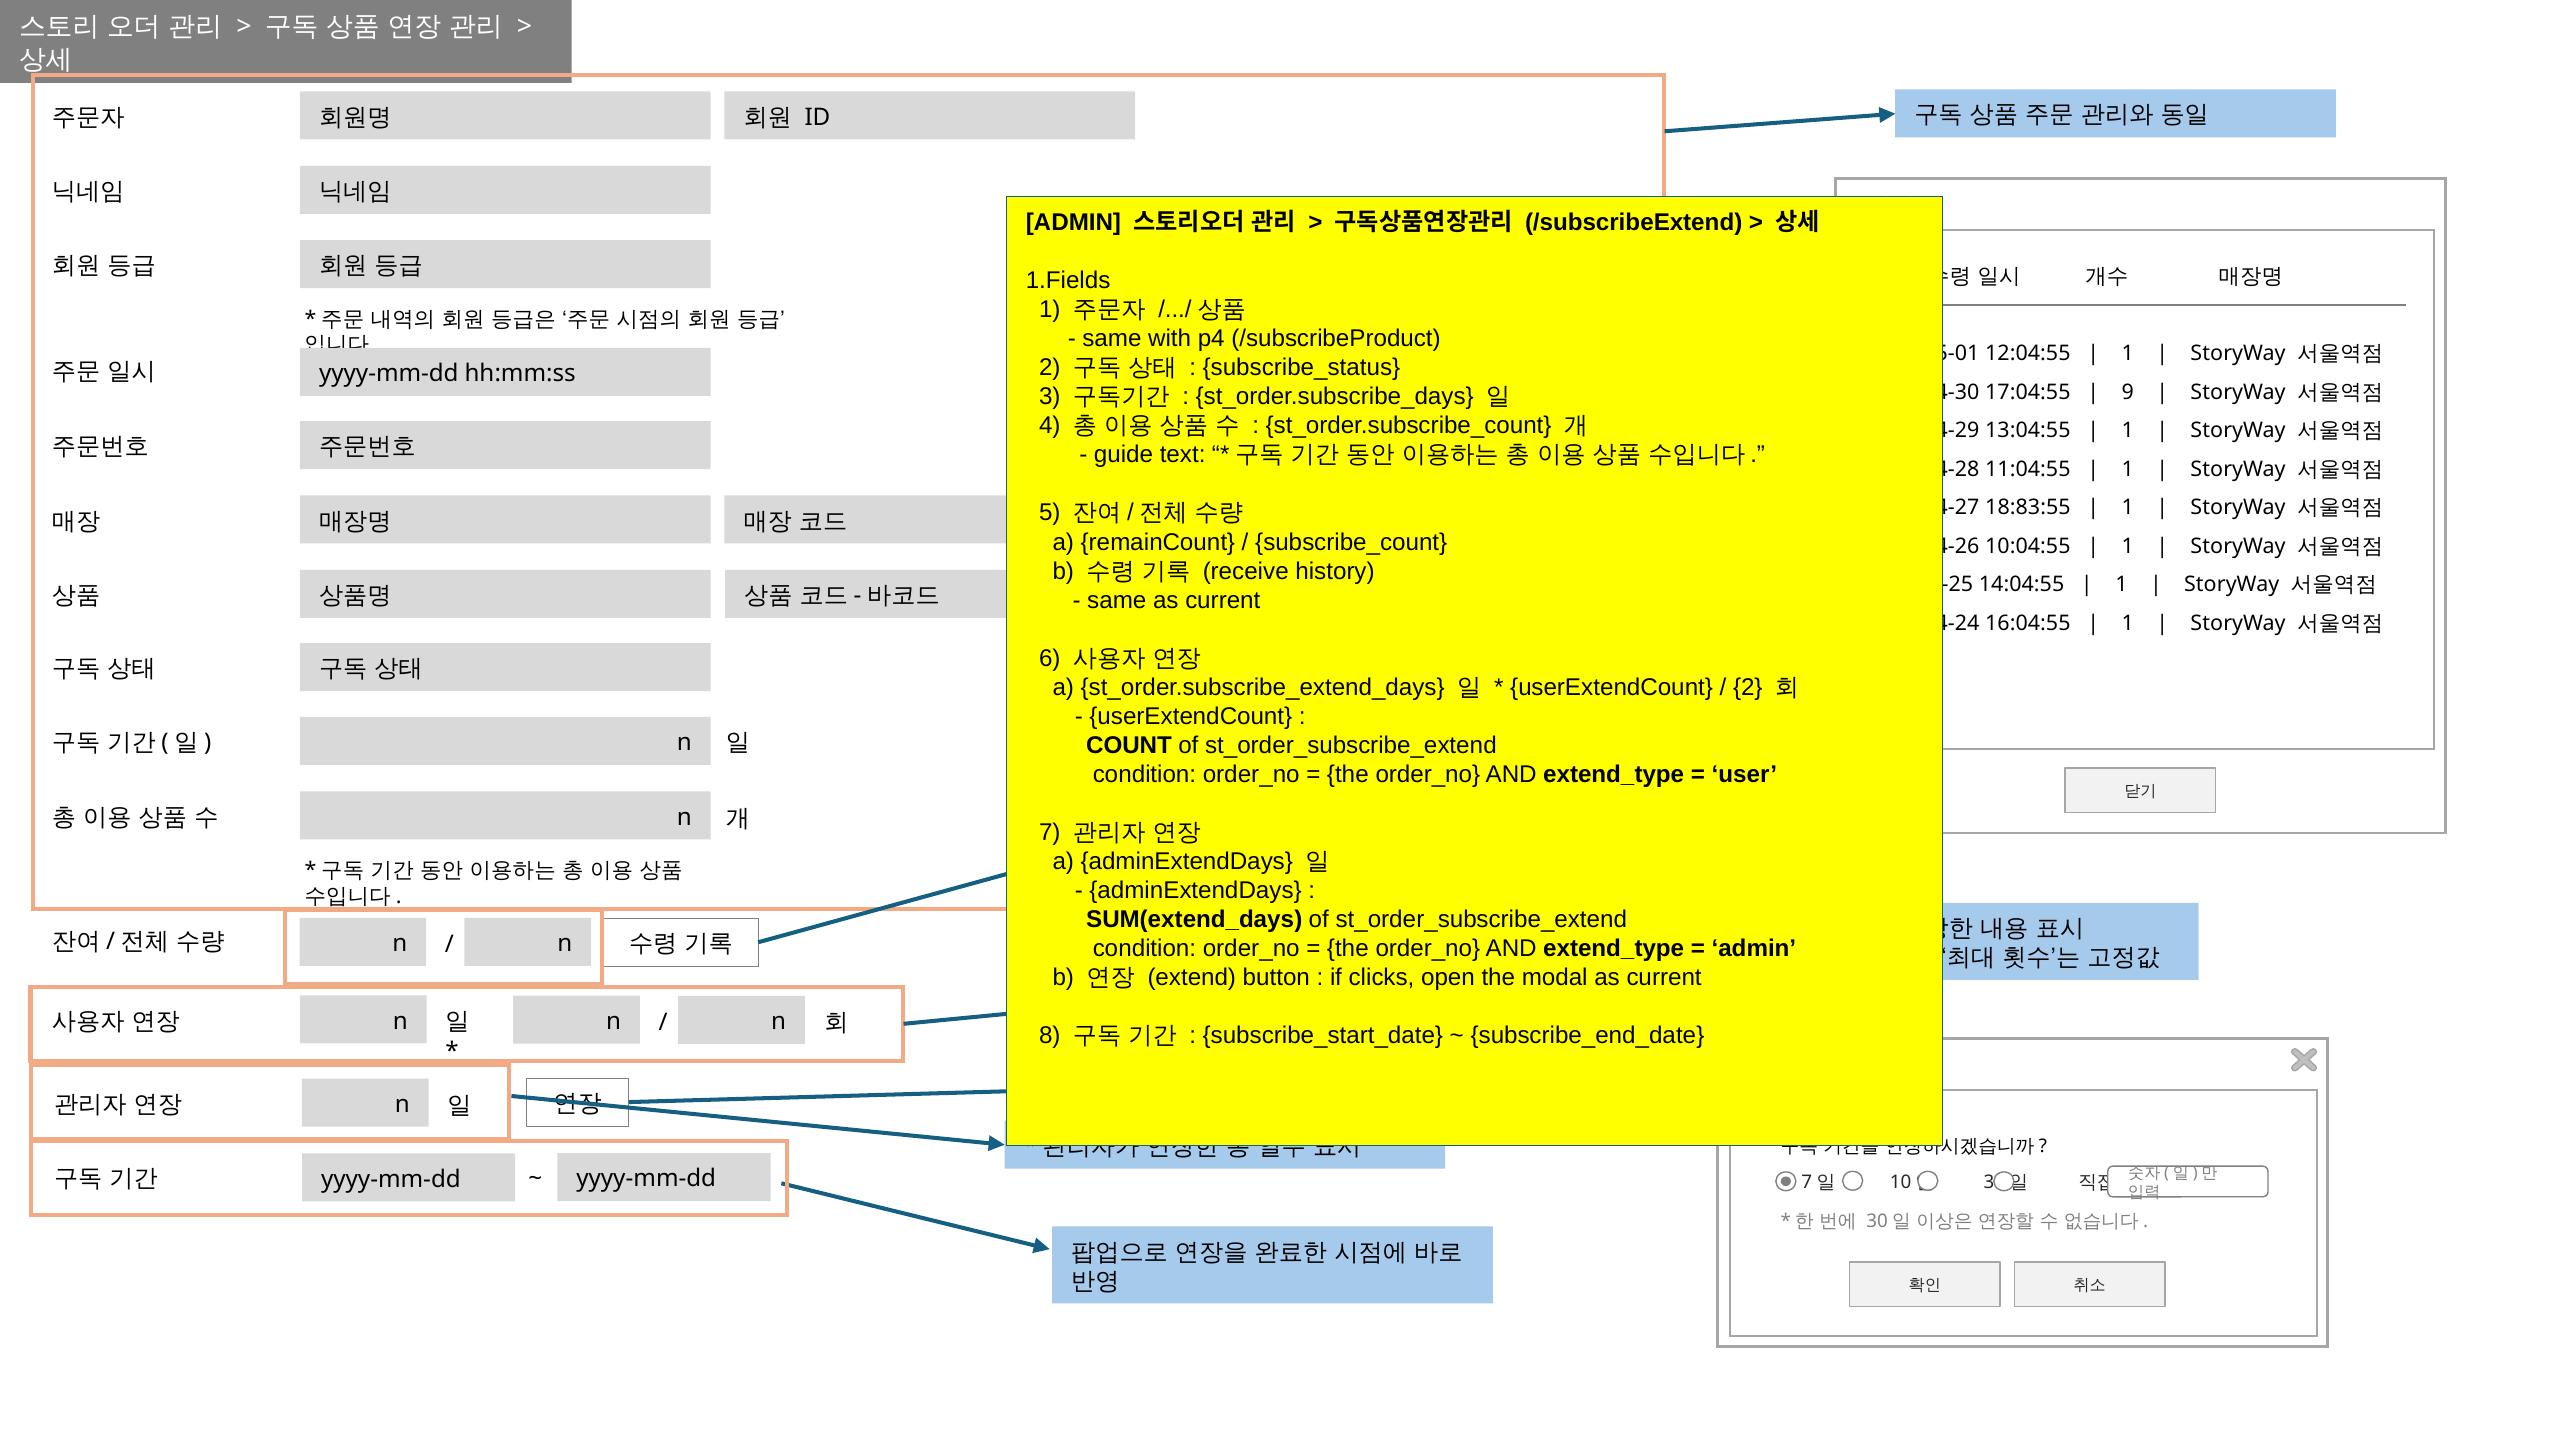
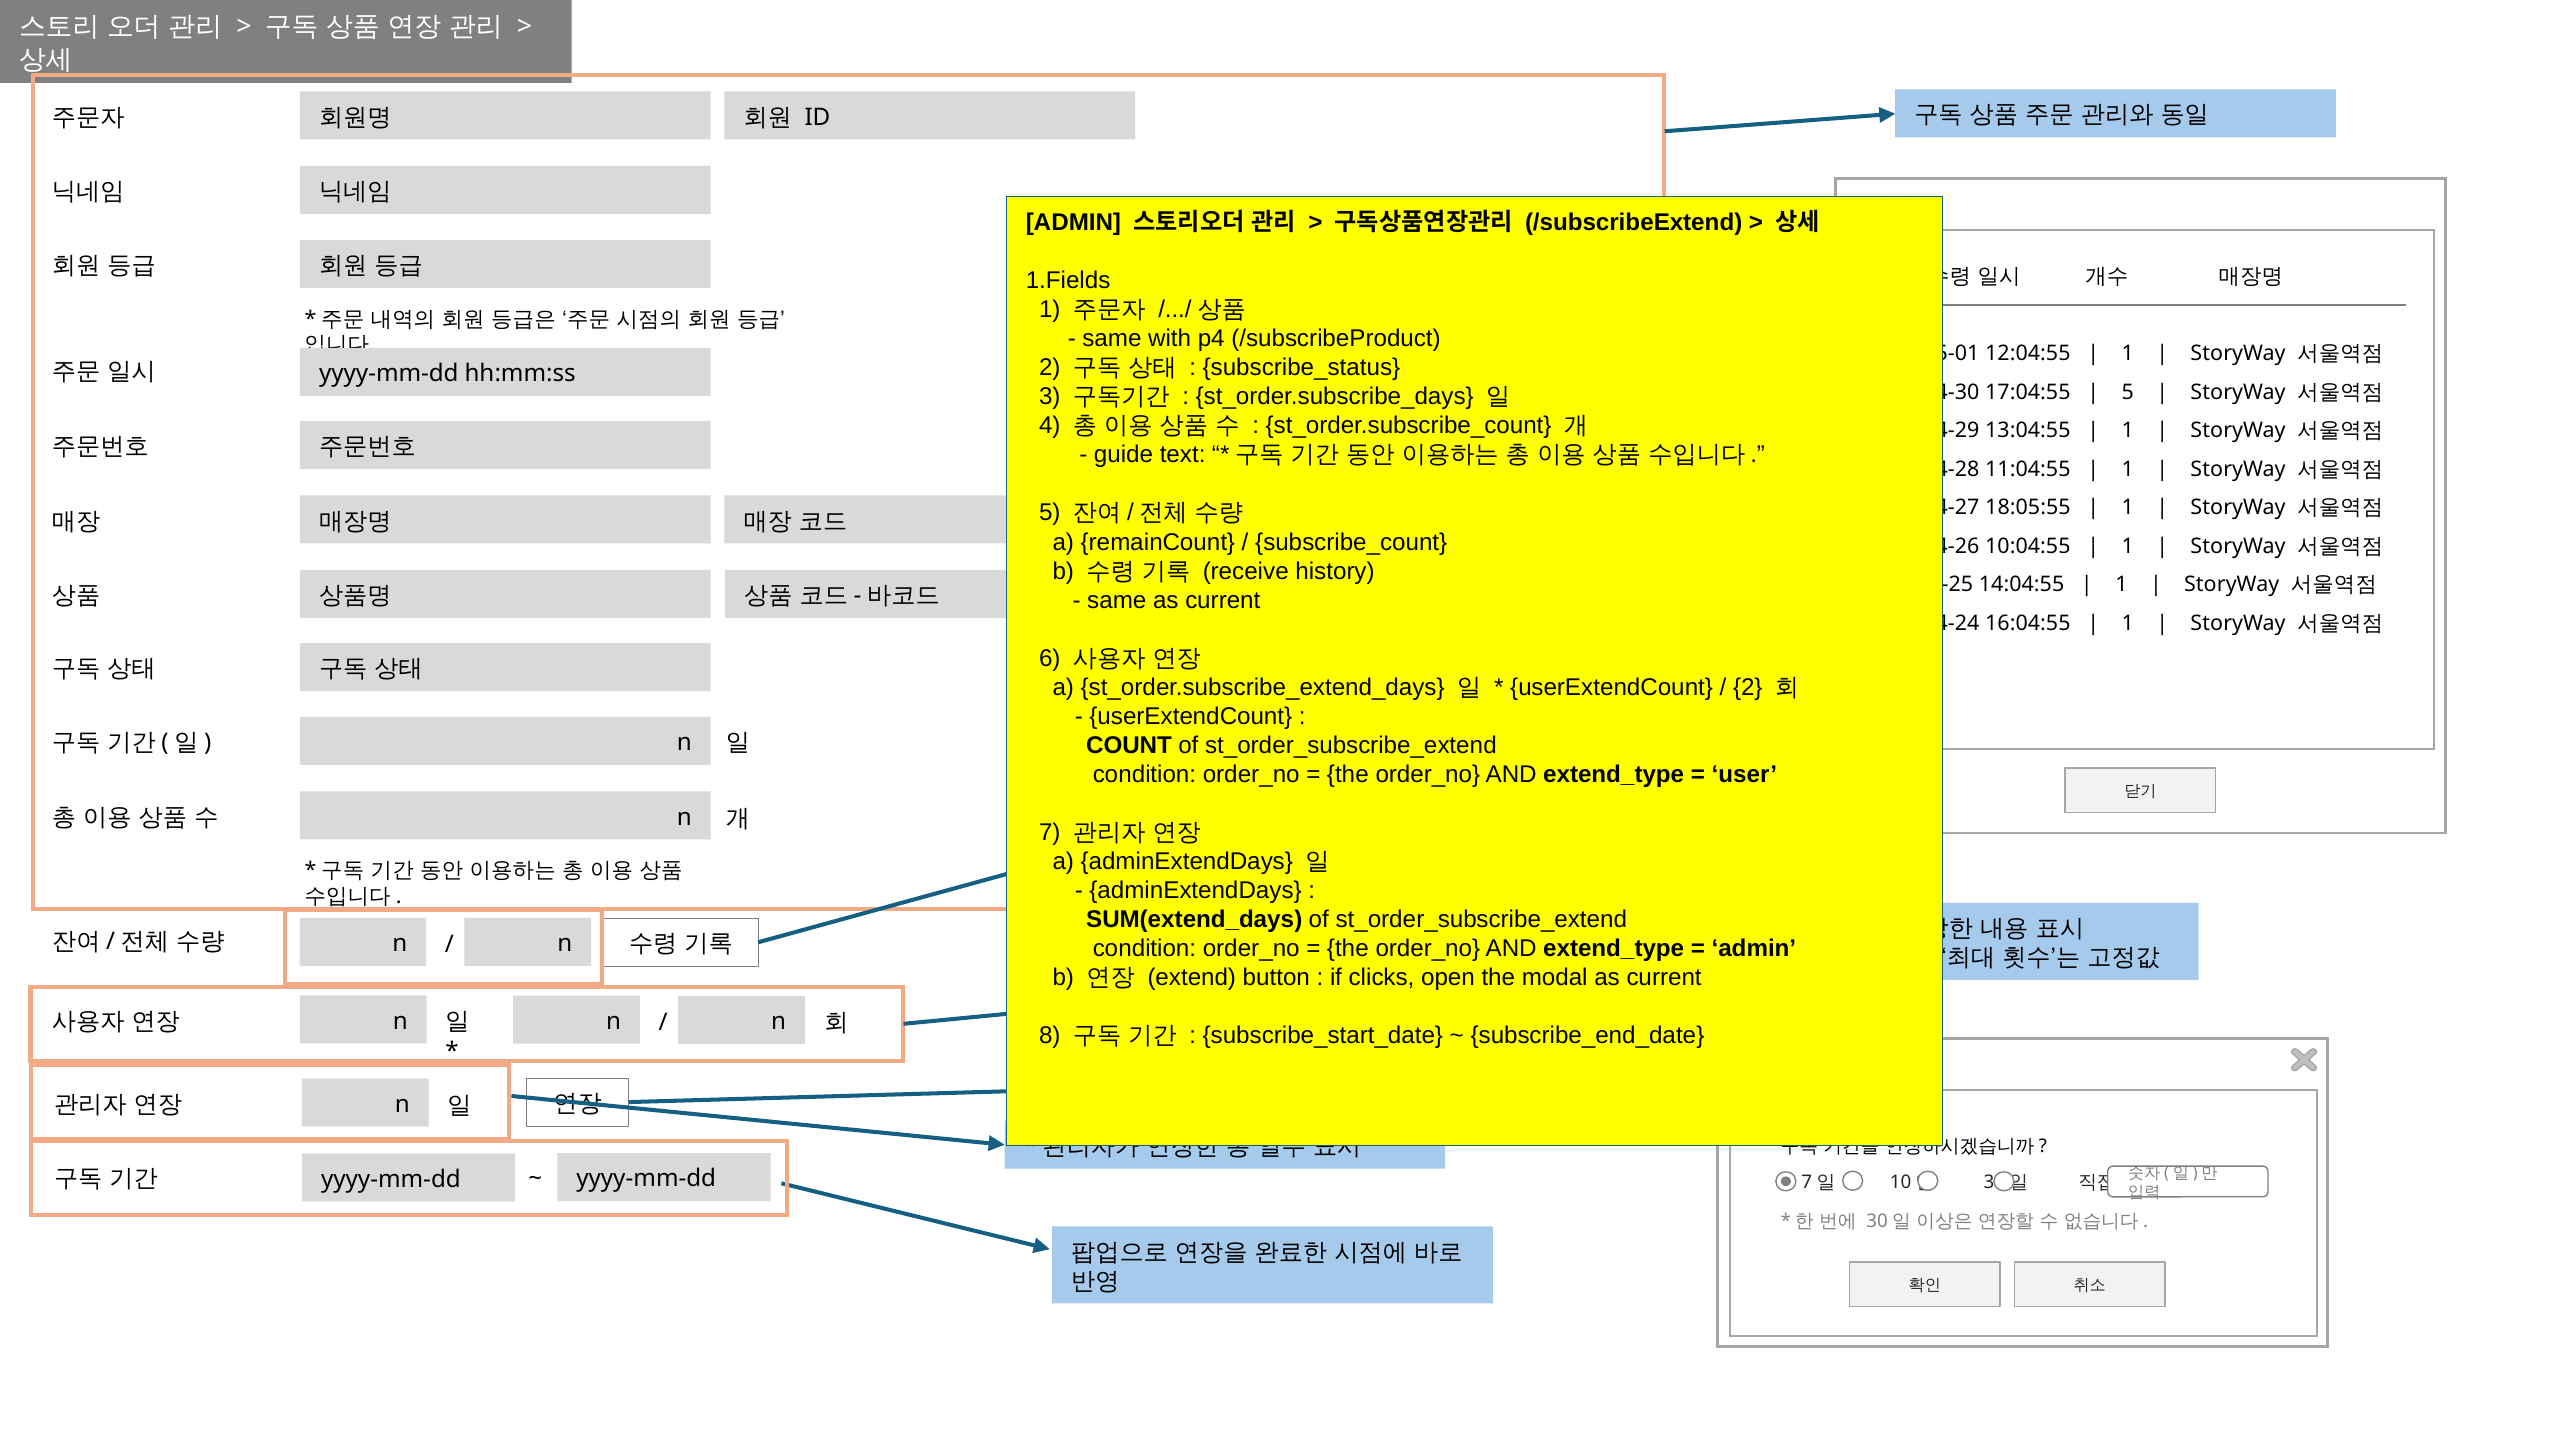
9 at (2128, 392): 9 -> 5
18:83:55: 18:83:55 -> 18:05:55
